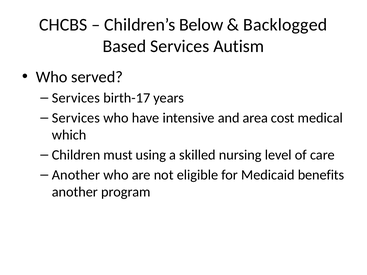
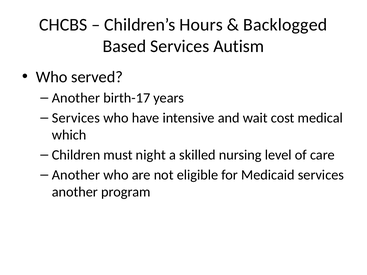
Below: Below -> Hours
Services at (76, 98): Services -> Another
area: area -> wait
using: using -> night
Medicaid benefits: benefits -> services
